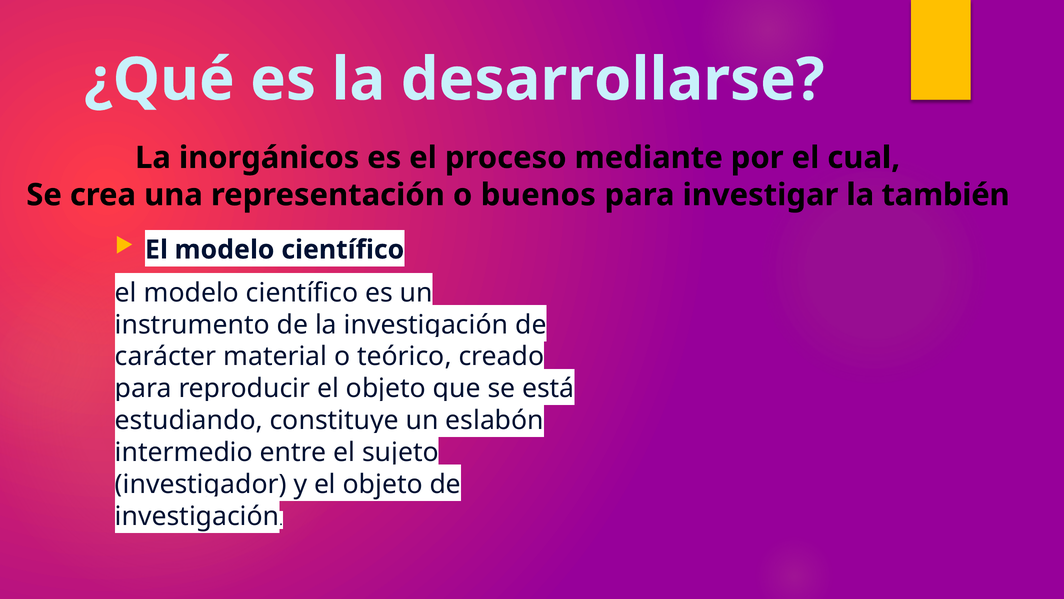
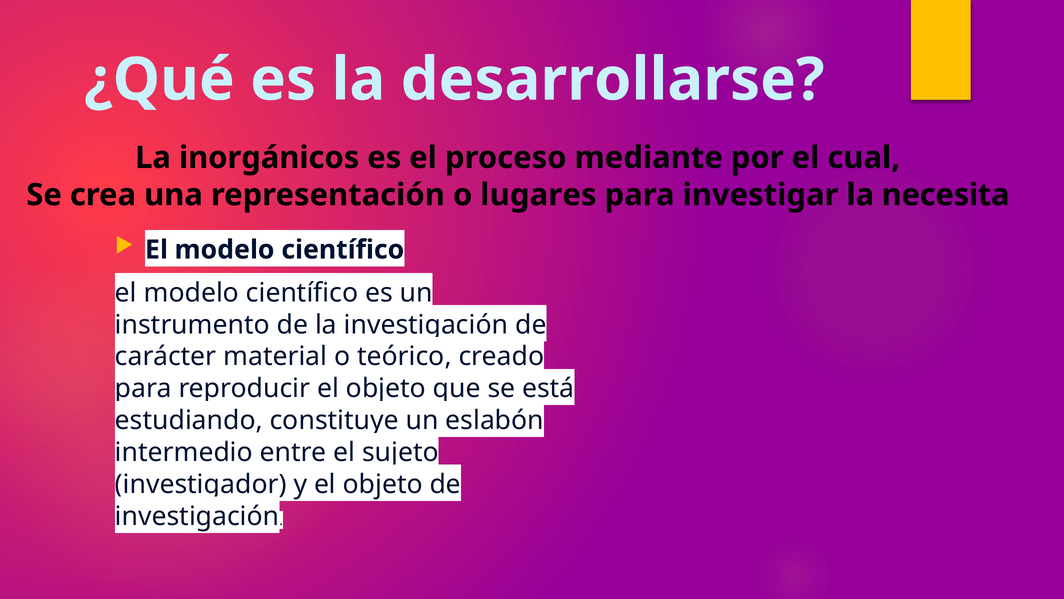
buenos: buenos -> lugares
también: también -> necesita
